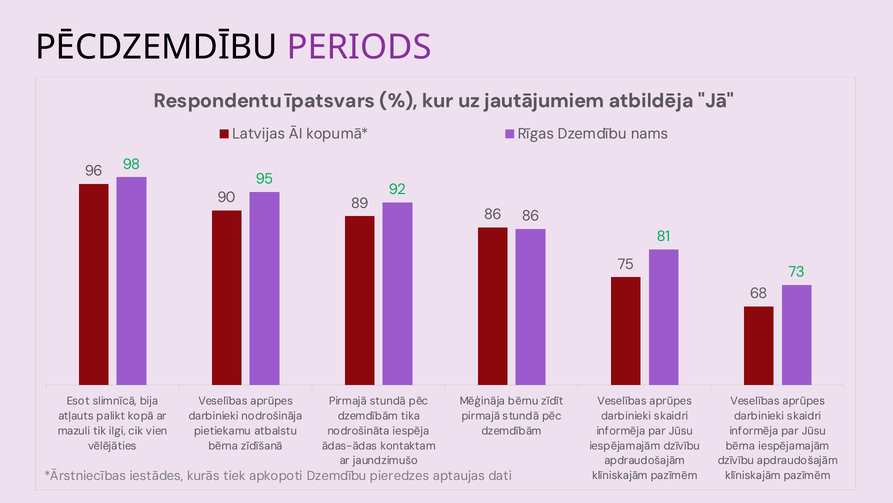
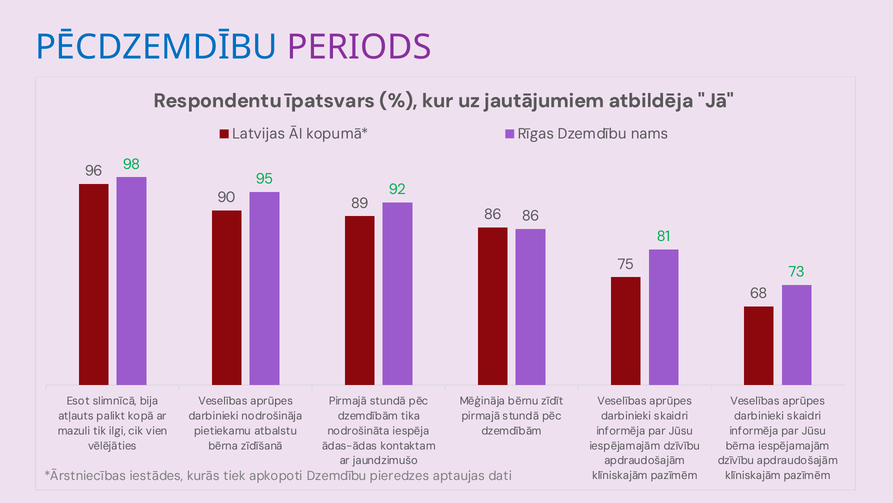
PĒCDZEMDĪBU colour: black -> blue
